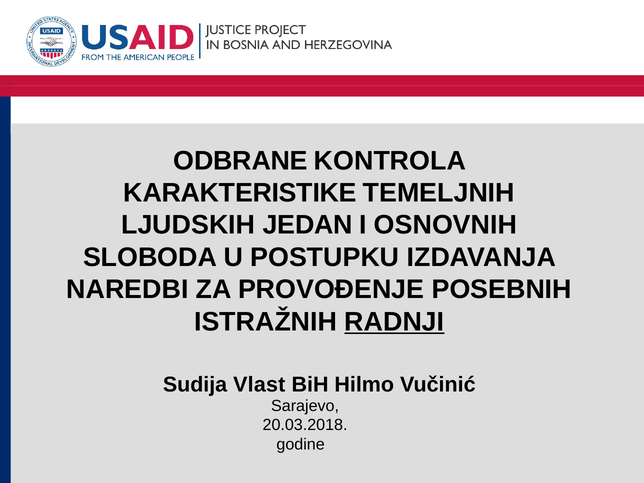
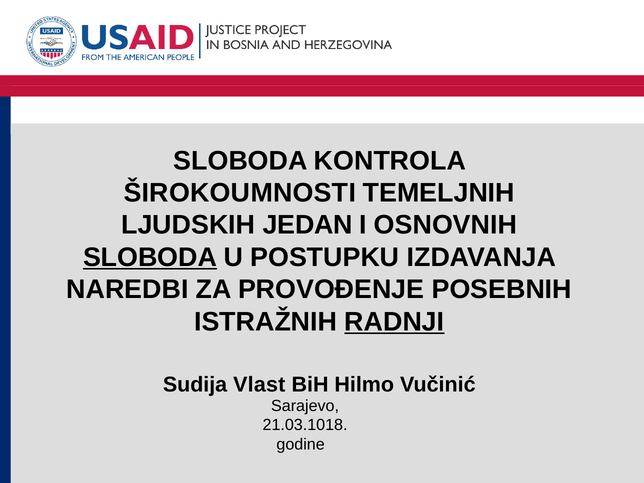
ODBRANE at (241, 161): ODBRANE -> SLOBODA
KARAKTERISTIKE: KARAKTERISTIKE -> ŠIROKOUMNOSTI
SLOBODA at (150, 257) underline: none -> present
20.03.2018: 20.03.2018 -> 21.03.1018
